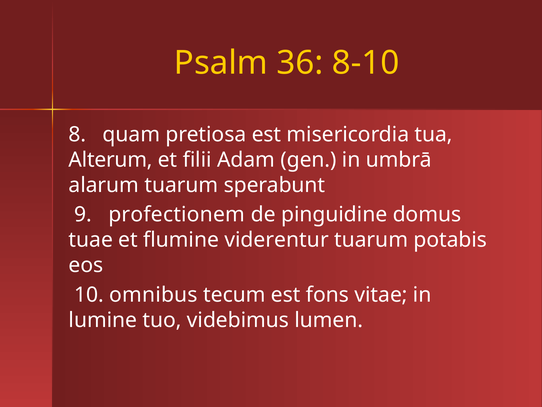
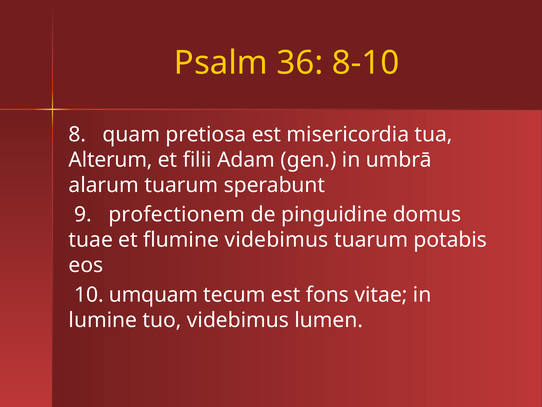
flumine viderentur: viderentur -> videbimus
omnibus: omnibus -> umquam
